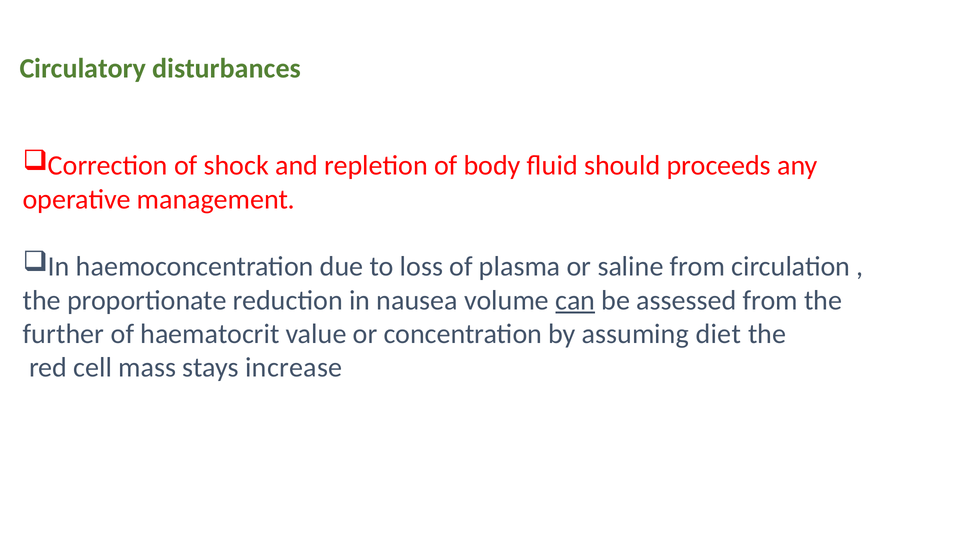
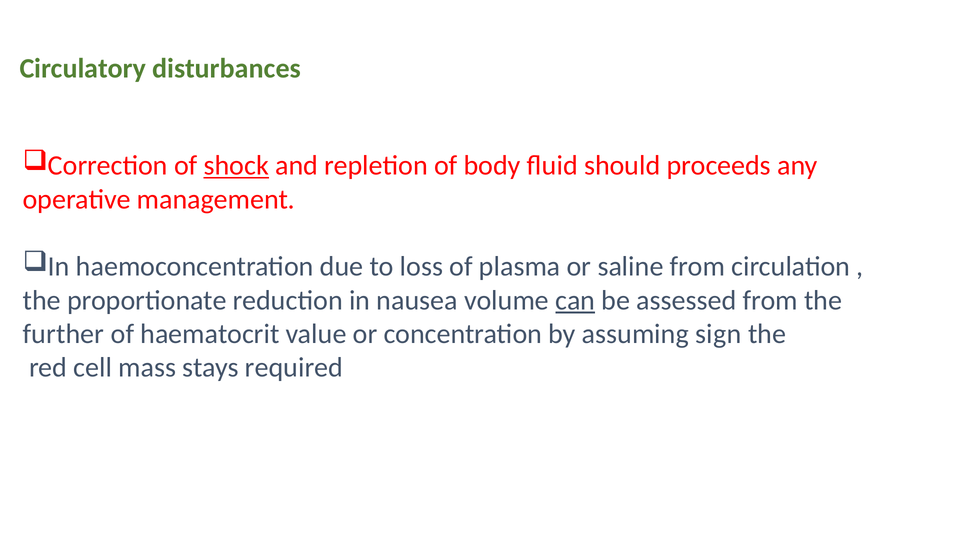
shock underline: none -> present
diet: diet -> sign
increase: increase -> required
